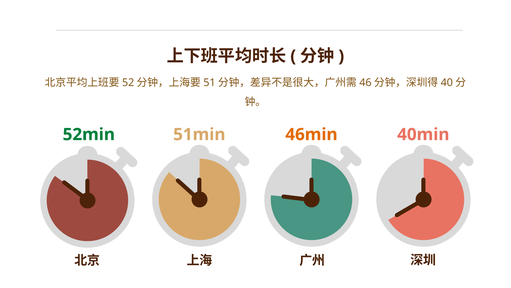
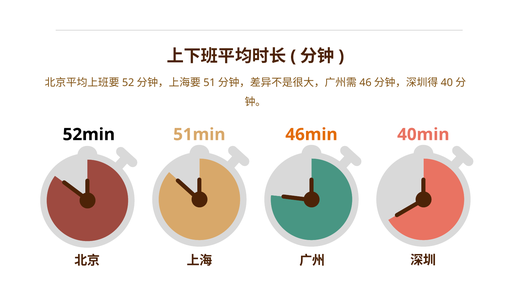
52min colour: green -> black
